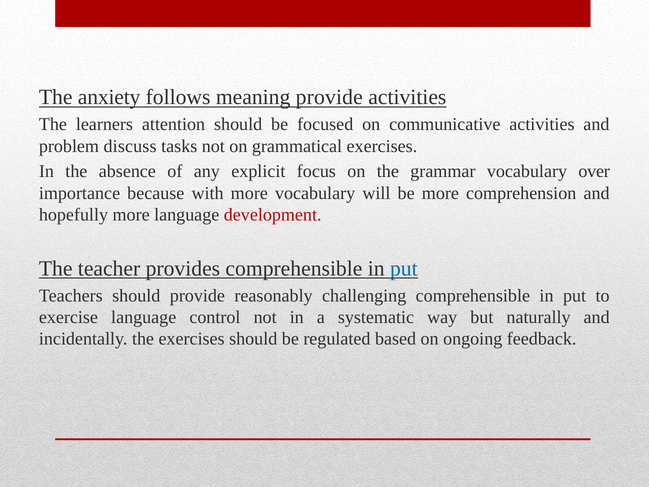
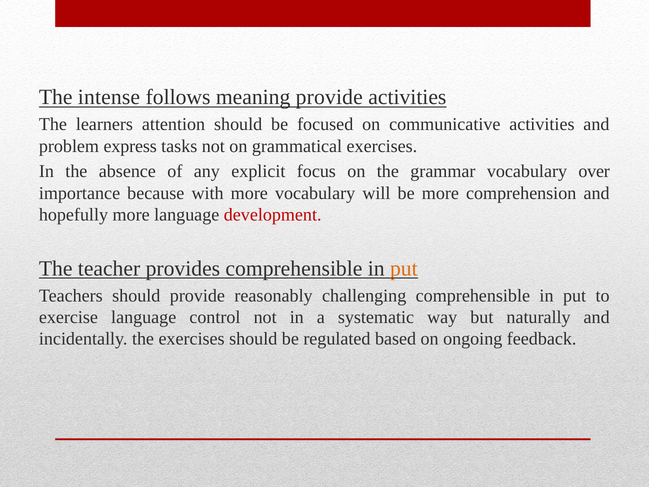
anxiety: anxiety -> intense
discuss: discuss -> express
put at (404, 268) colour: blue -> orange
